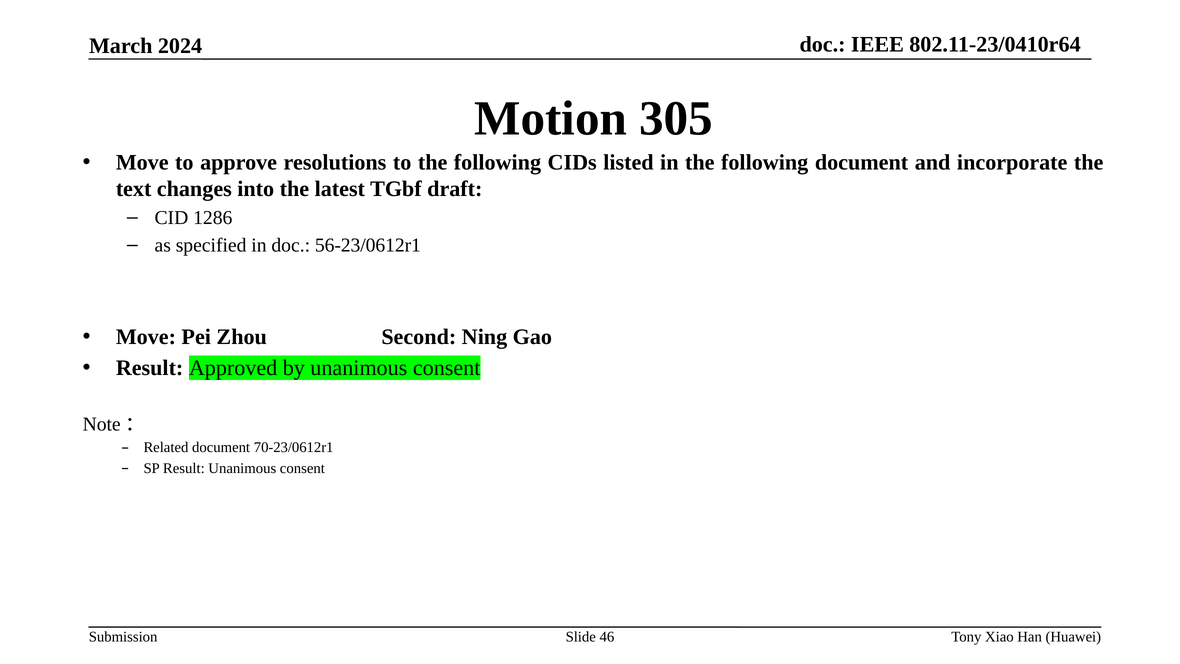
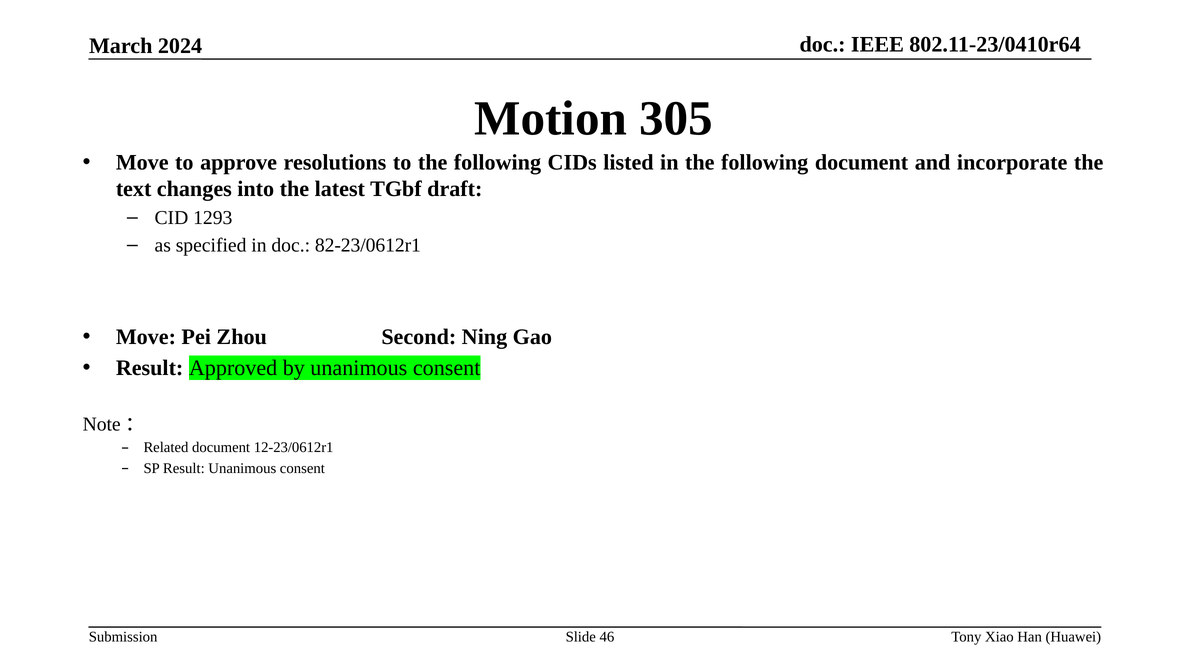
1286: 1286 -> 1293
56-23/0612r1: 56-23/0612r1 -> 82-23/0612r1
70-23/0612r1: 70-23/0612r1 -> 12-23/0612r1
